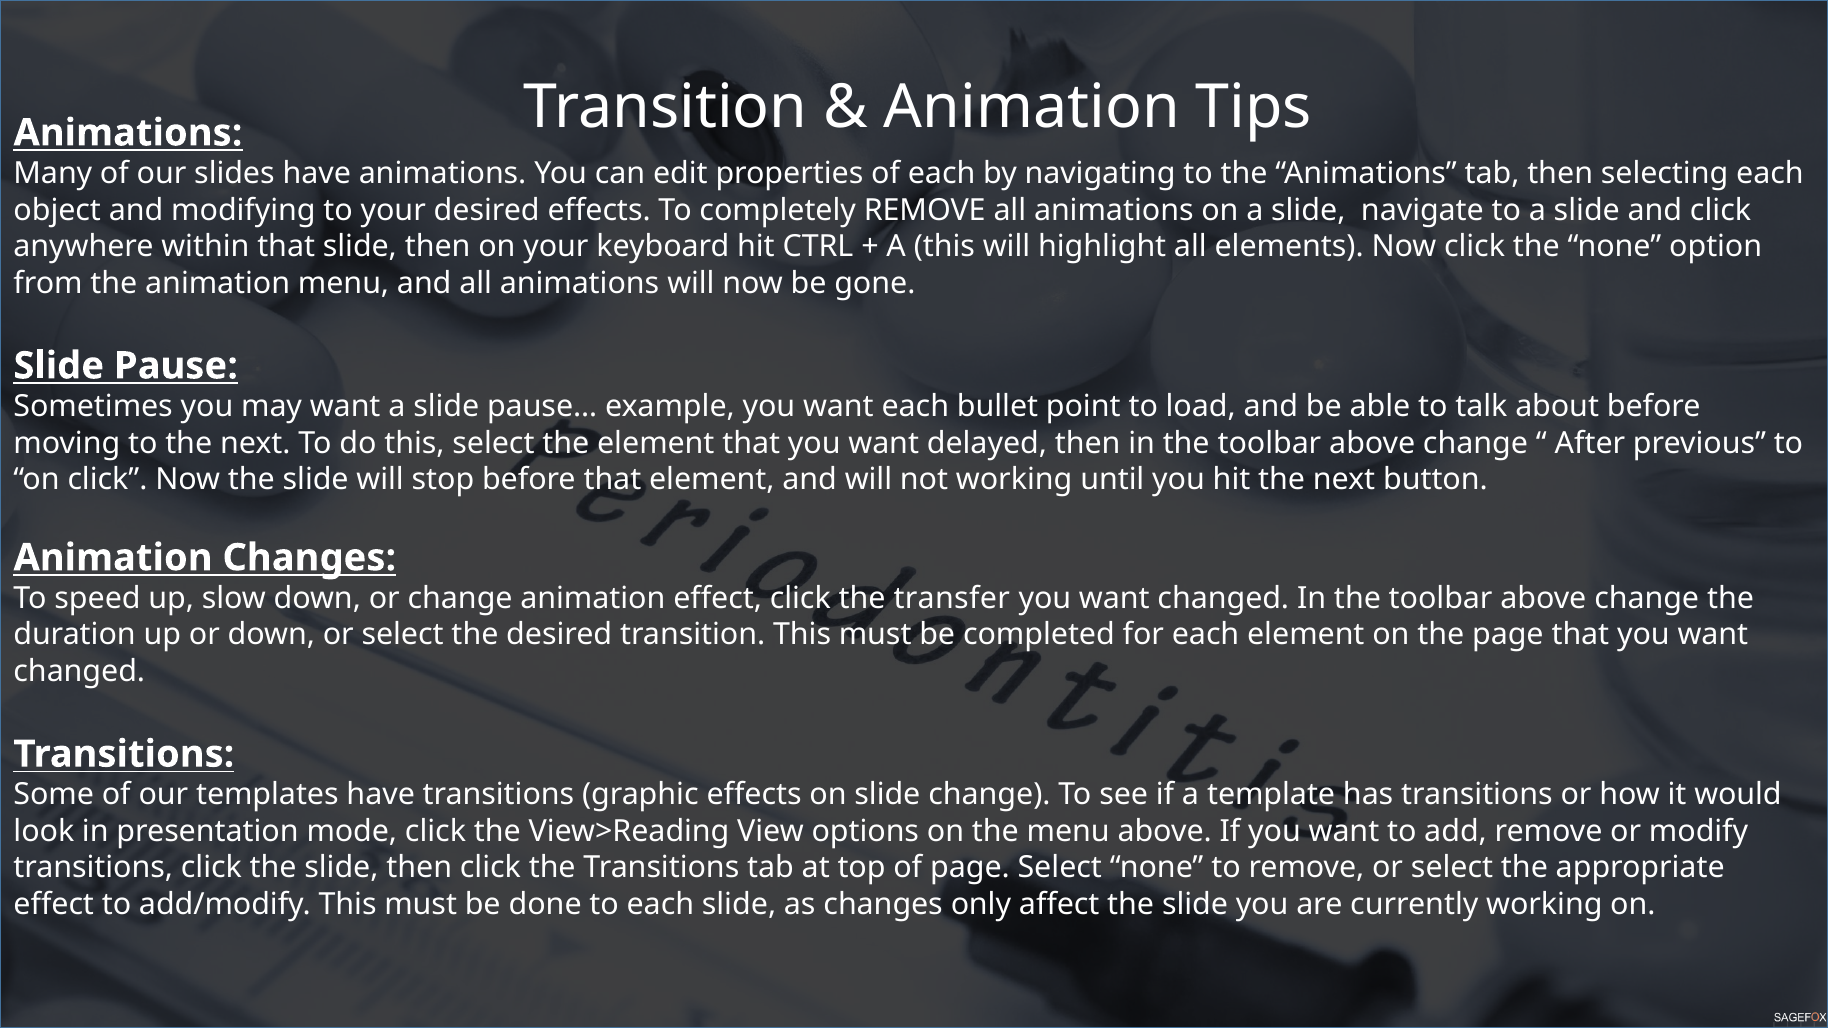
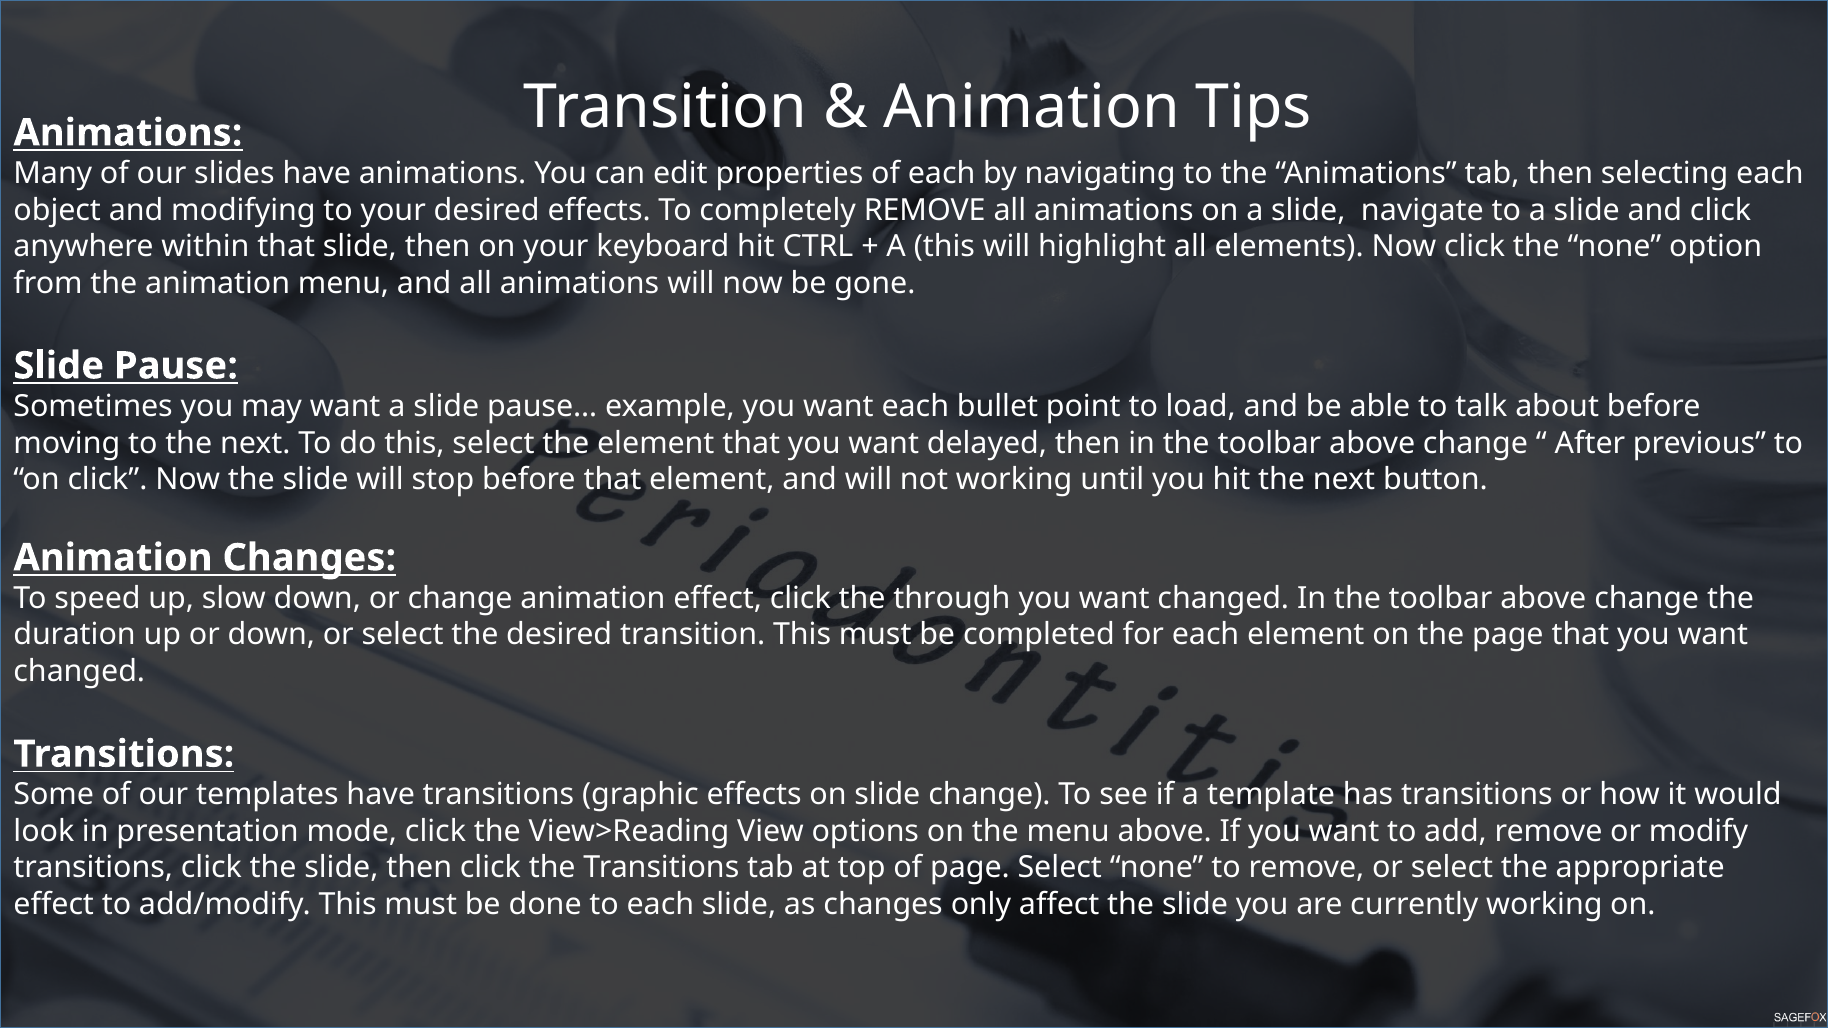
transfer: transfer -> through
